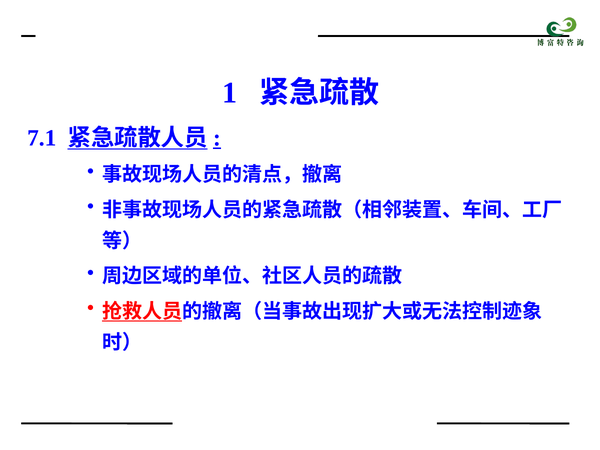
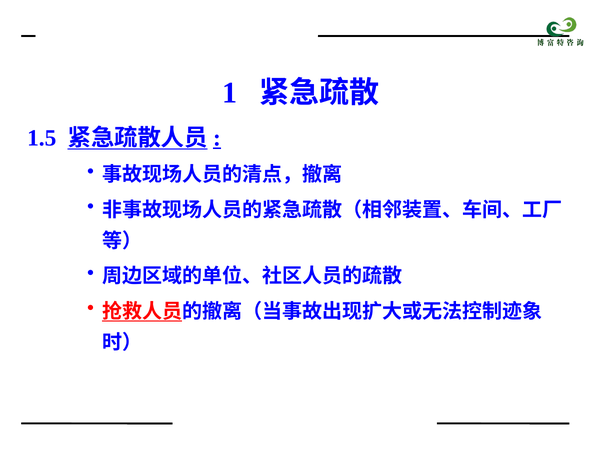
7.1: 7.1 -> 1.5
